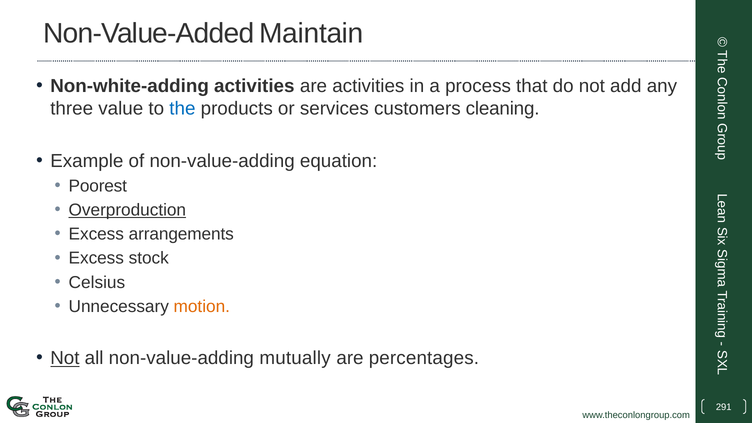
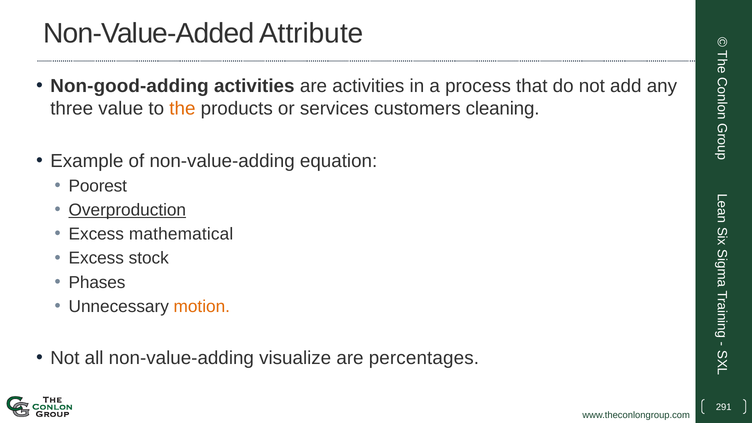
Maintain: Maintain -> Attribute
Non-white-adding: Non-white-adding -> Non-good-adding
the colour: blue -> orange
arrangements: arrangements -> mathematical
Celsius: Celsius -> Phases
Not at (65, 358) underline: present -> none
mutually: mutually -> visualize
